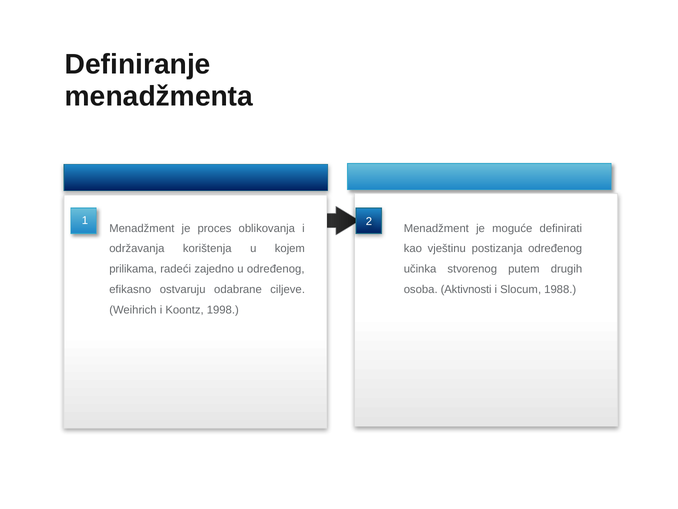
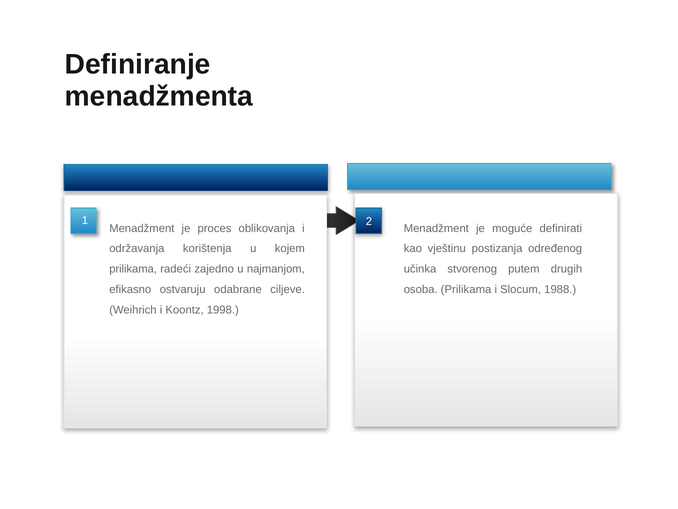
u određenog: određenog -> najmanjom
osoba Aktivnosti: Aktivnosti -> Prilikama
